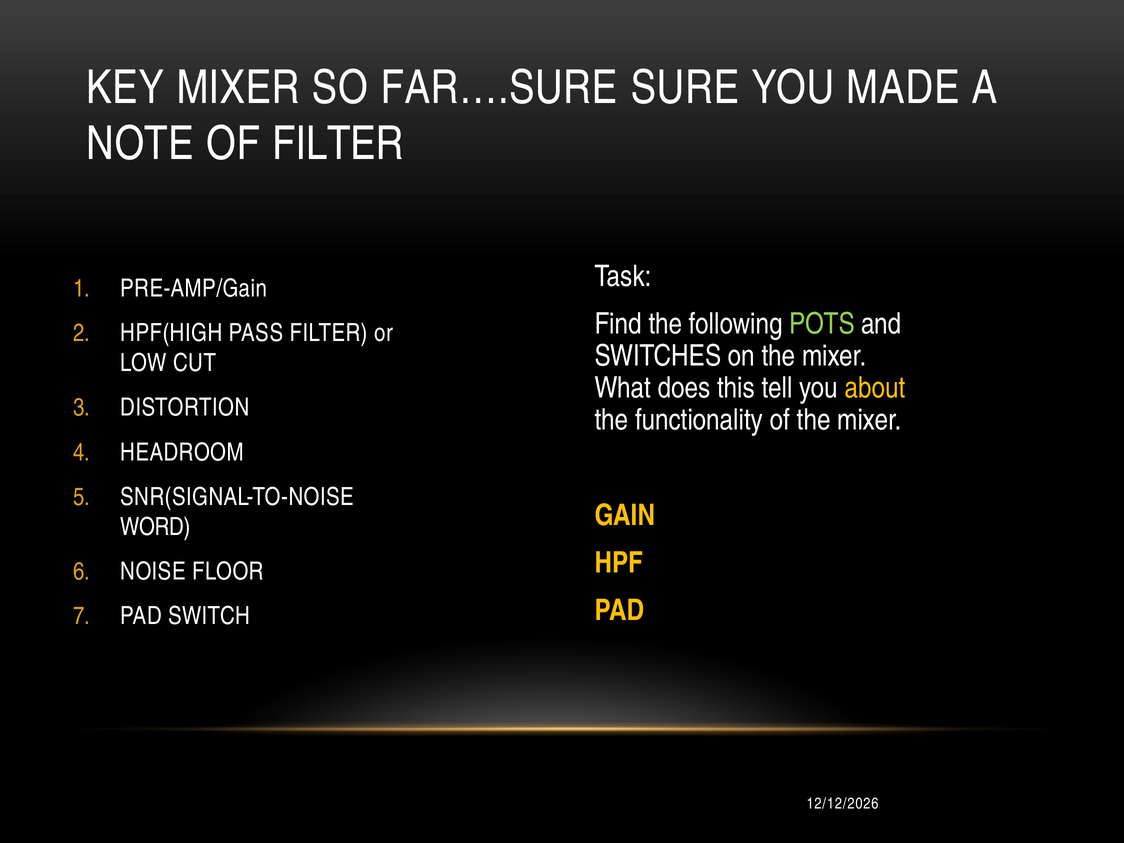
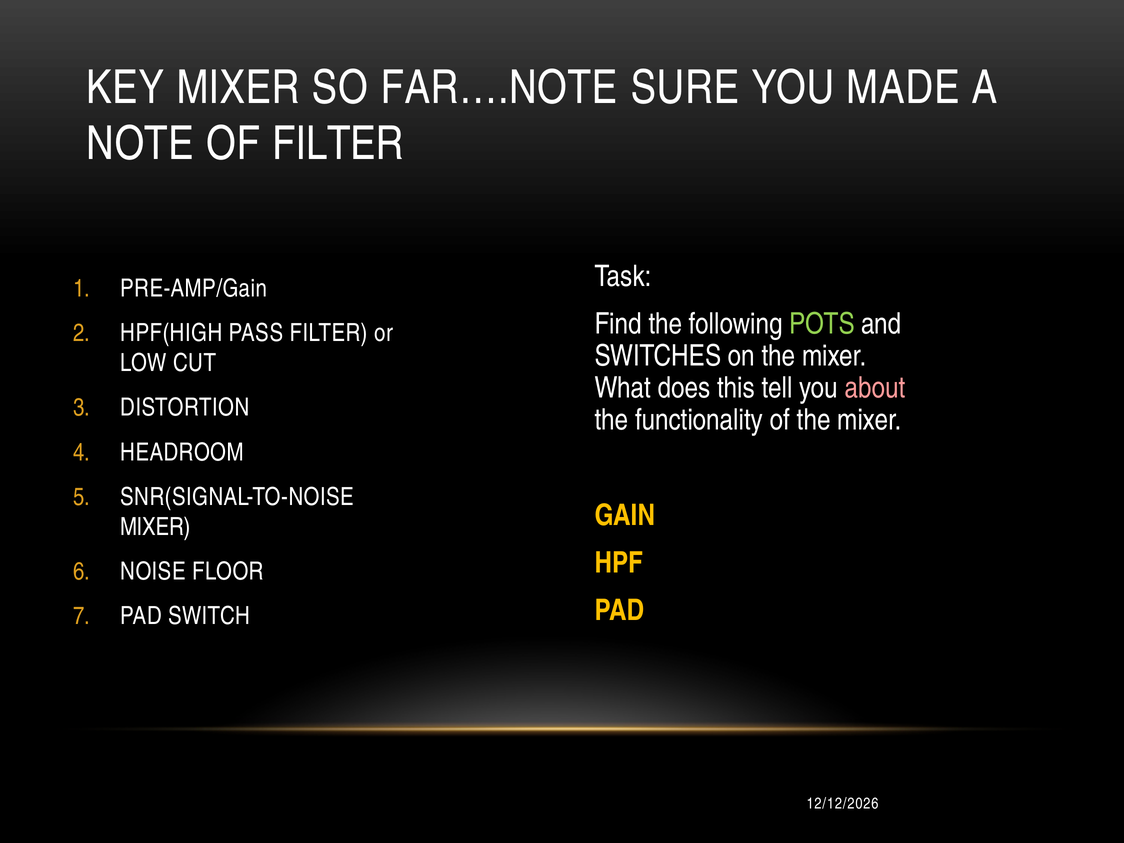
FAR….SURE: FAR….SURE -> FAR….NOTE
about colour: yellow -> pink
WORD at (155, 527): WORD -> MIXER
